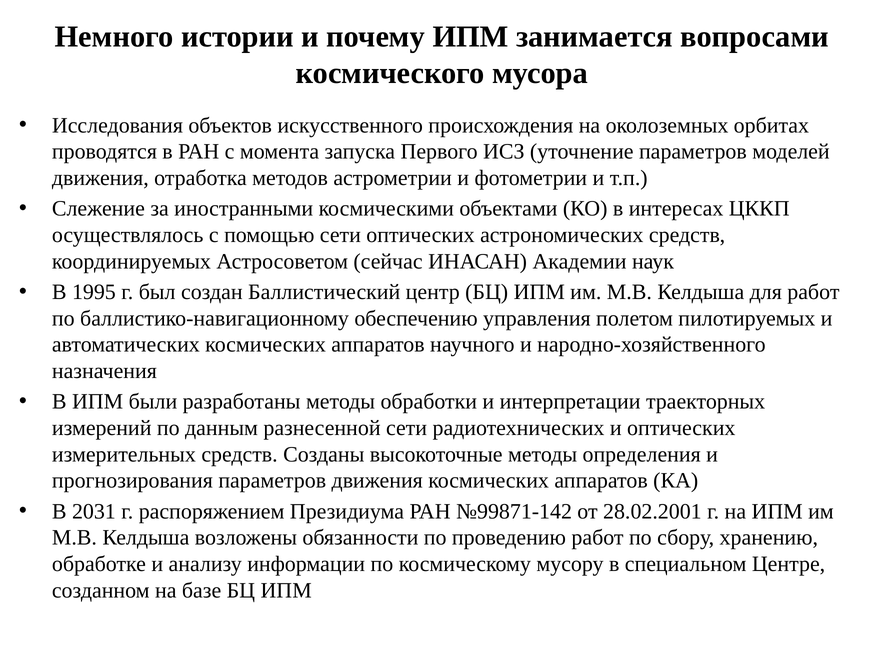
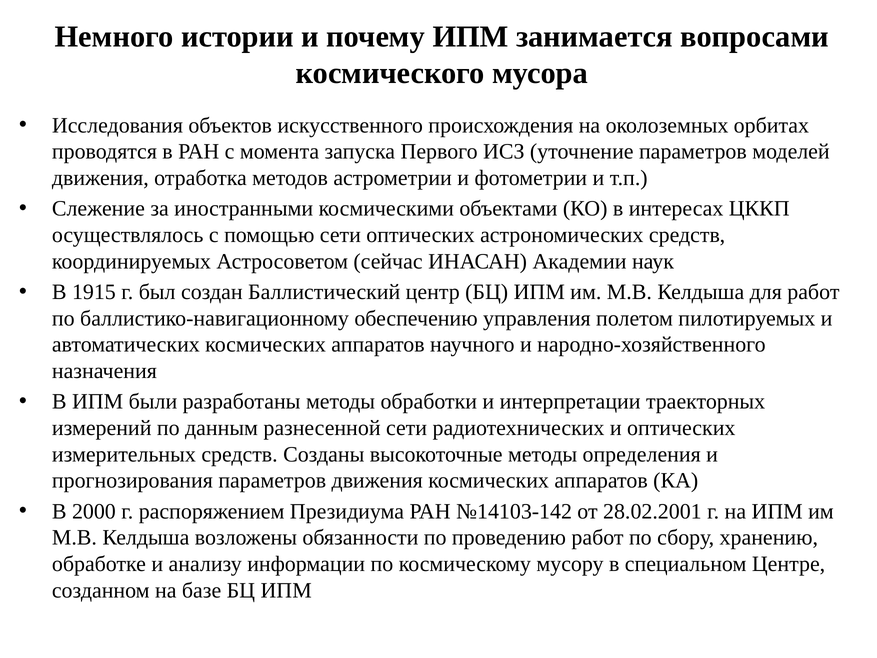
1995: 1995 -> 1915
2031: 2031 -> 2000
№99871-142: №99871-142 -> №14103-142
